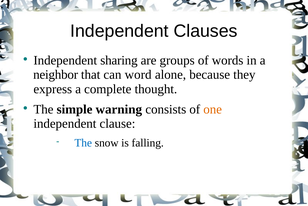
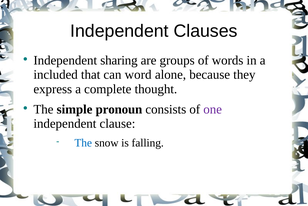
neighbor: neighbor -> included
warning: warning -> pronoun
one colour: orange -> purple
